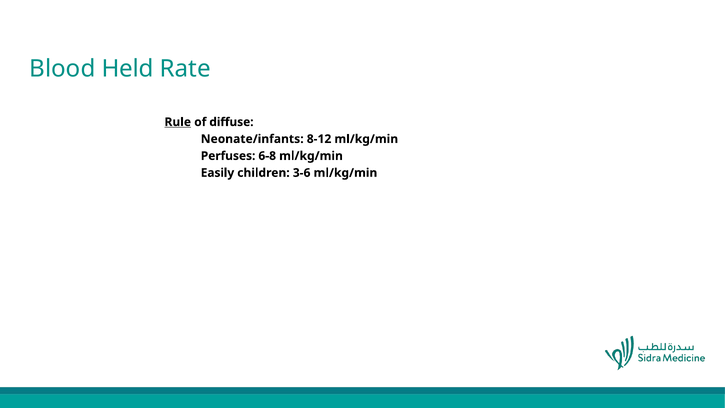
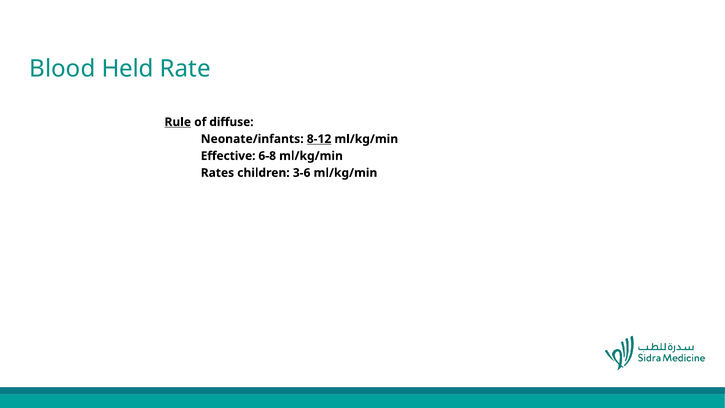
8-12 underline: none -> present
Perfuses: Perfuses -> Effective
Easily: Easily -> Rates
